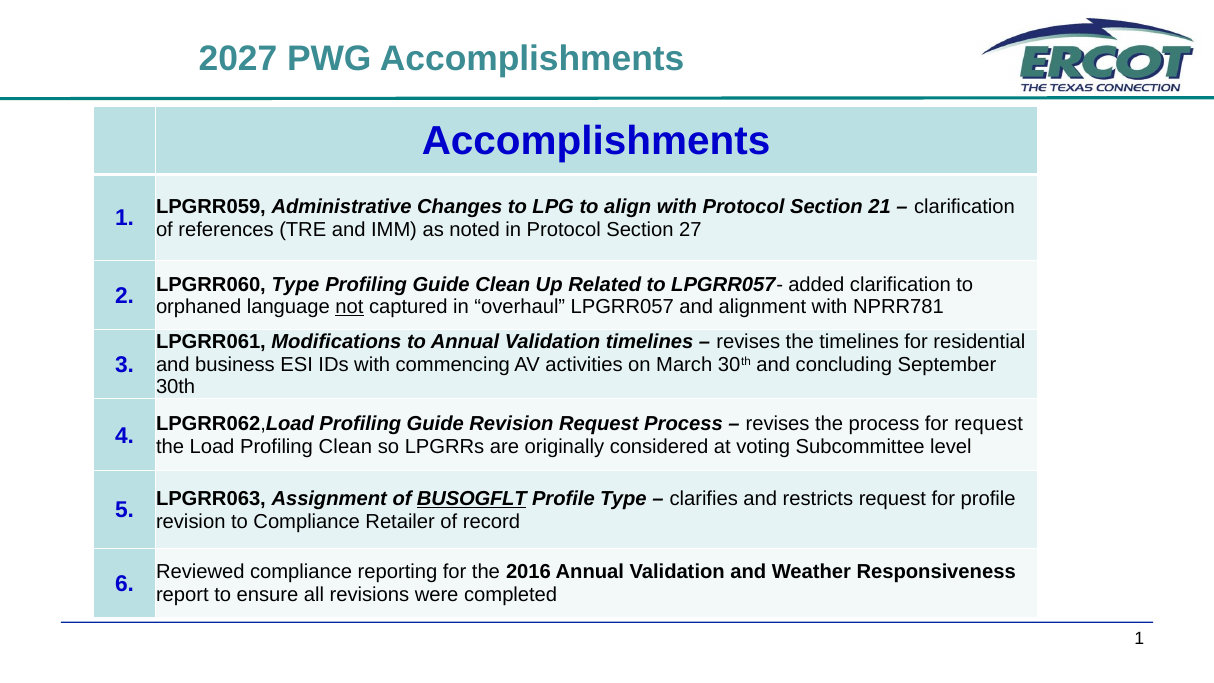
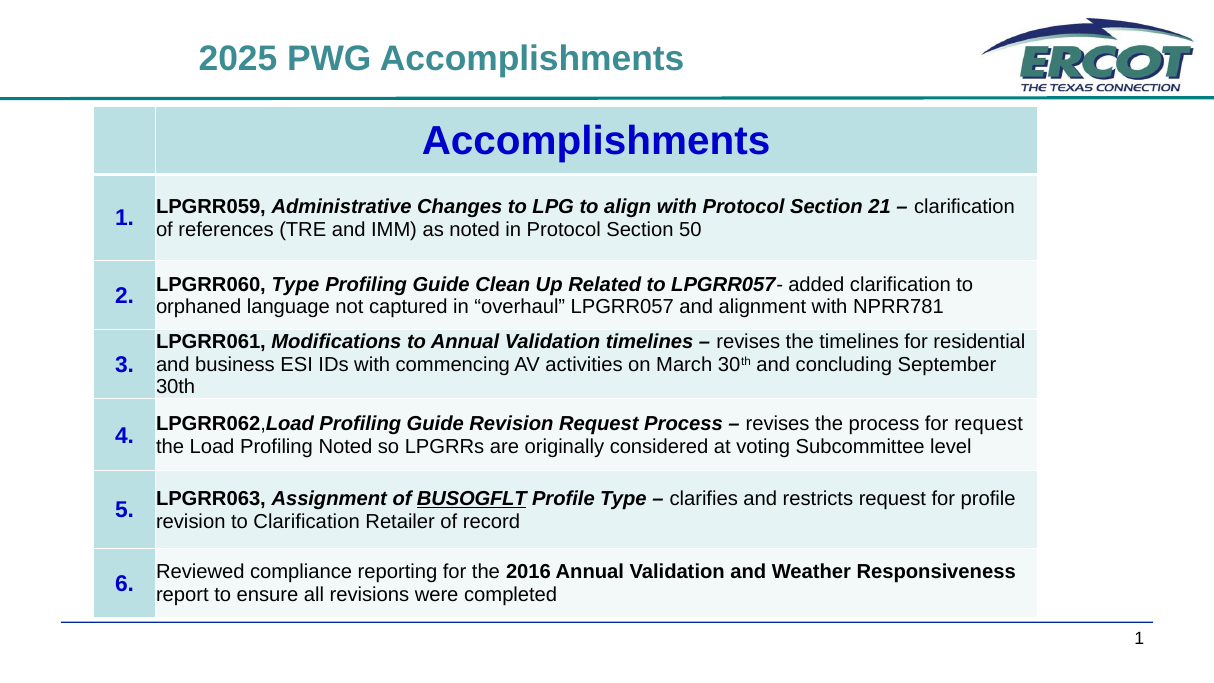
2027: 2027 -> 2025
27: 27 -> 50
not underline: present -> none
Profiling Clean: Clean -> Noted
to Compliance: Compliance -> Clarification
